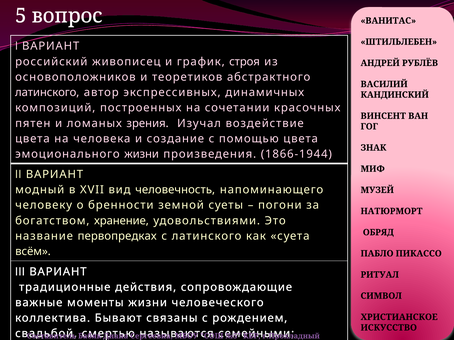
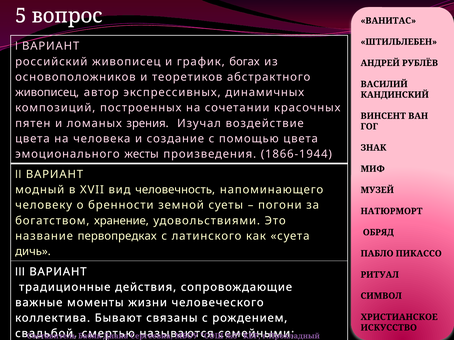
строя: строя -> богах
латинского at (47, 93): латинского -> живописец
эмоционального жизни: жизни -> жесты
всём: всём -> дичь
